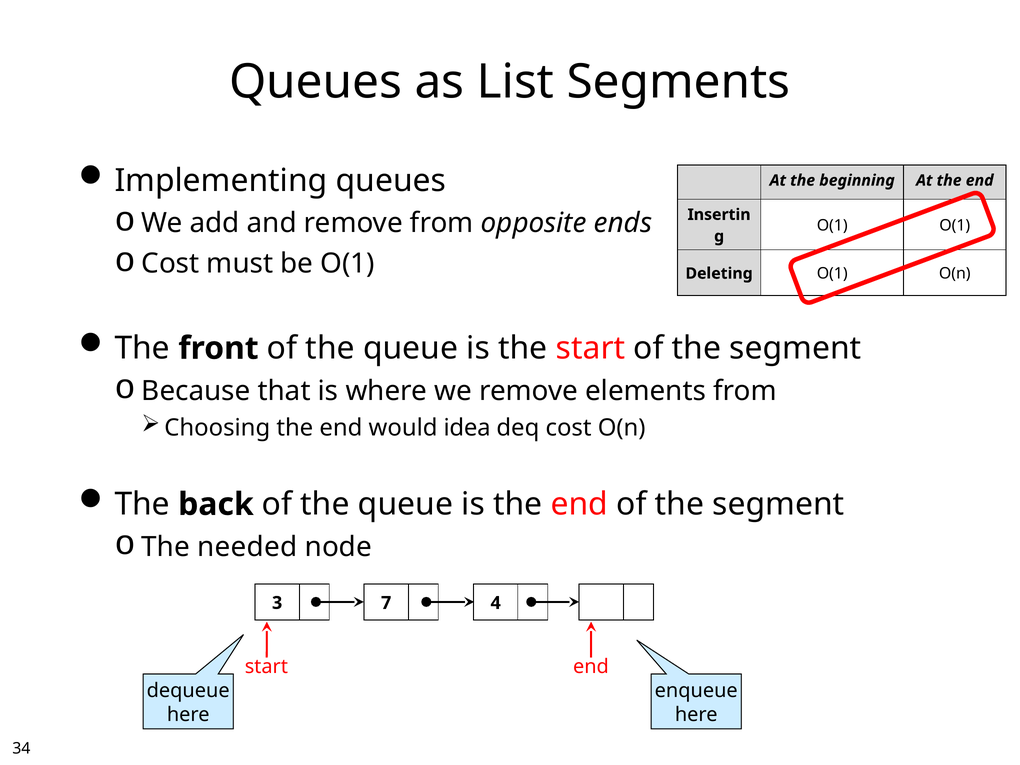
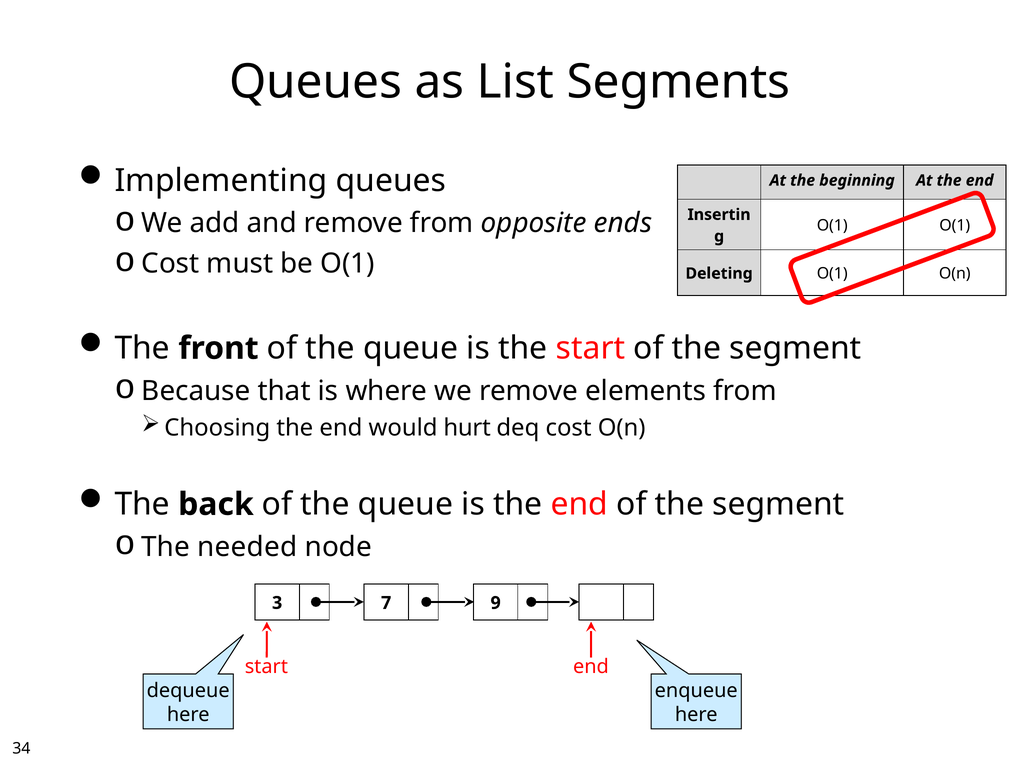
idea: idea -> hurt
4: 4 -> 9
